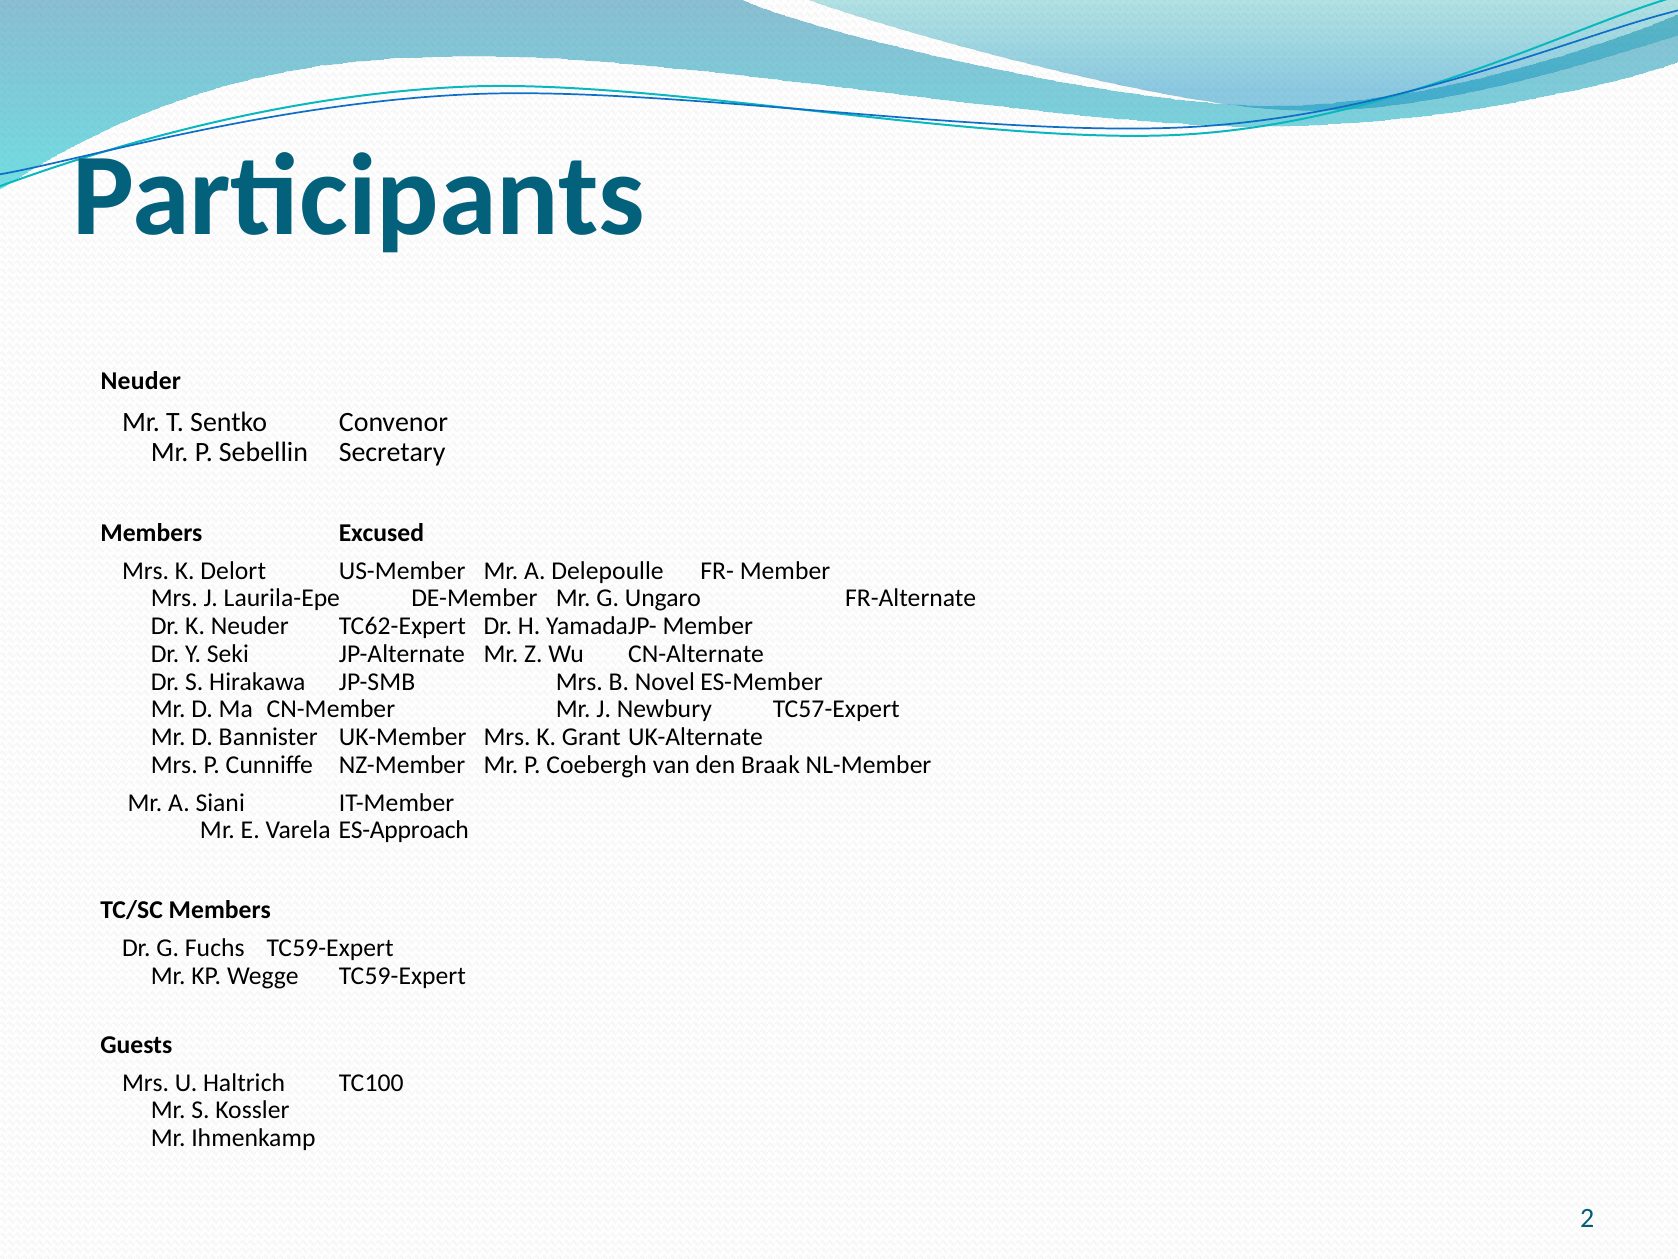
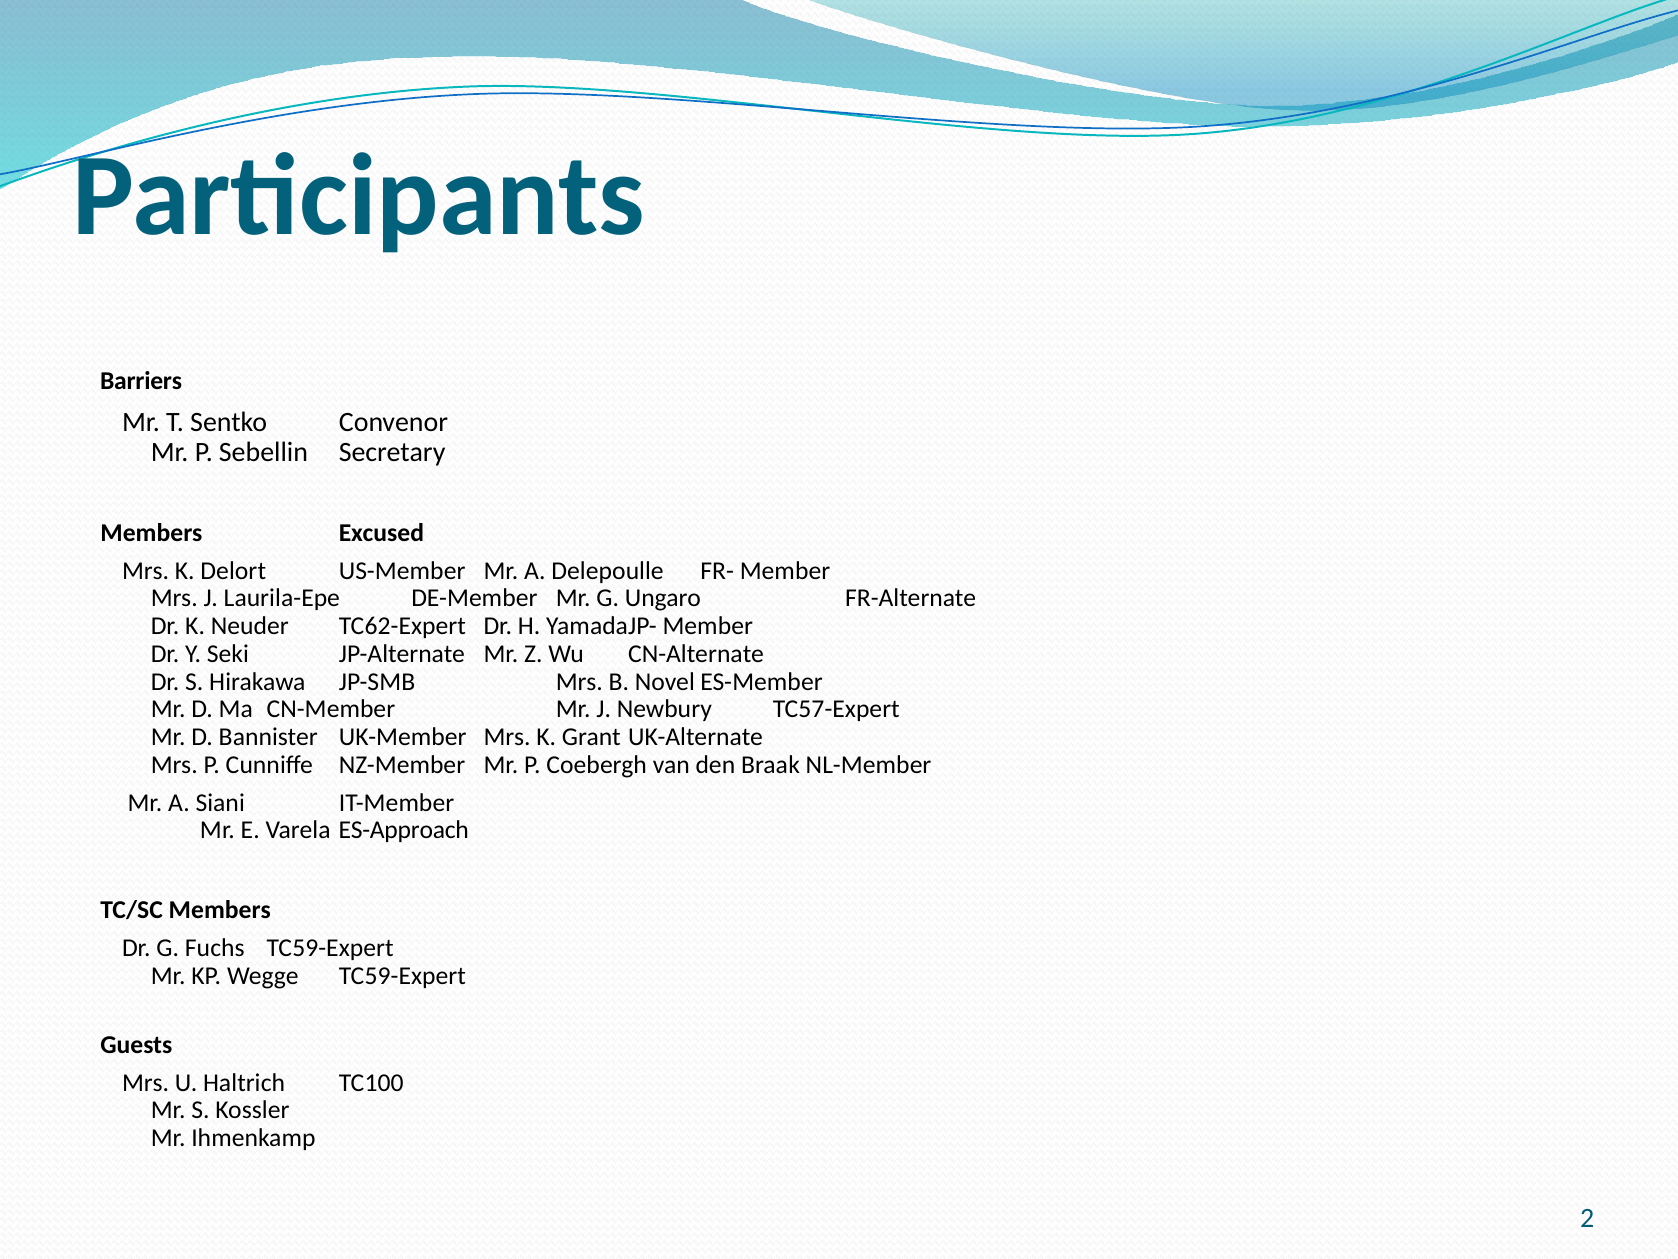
Neuder at (141, 381): Neuder -> Barriers
